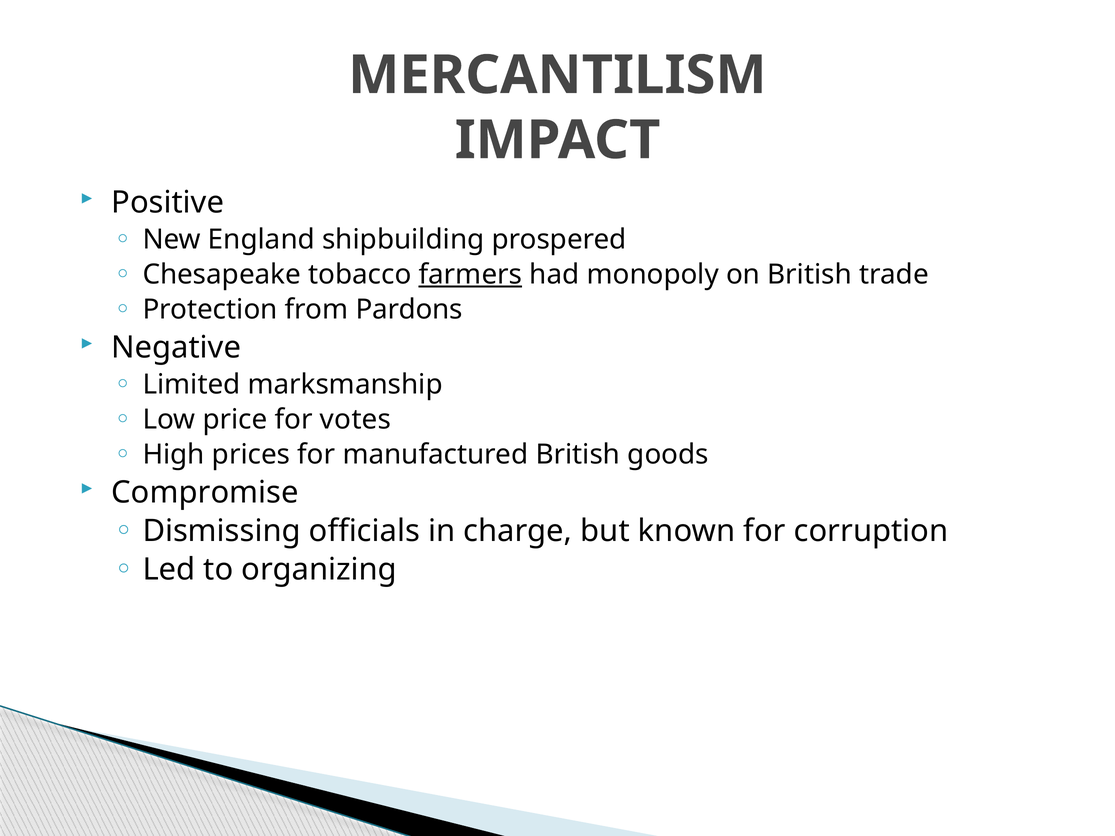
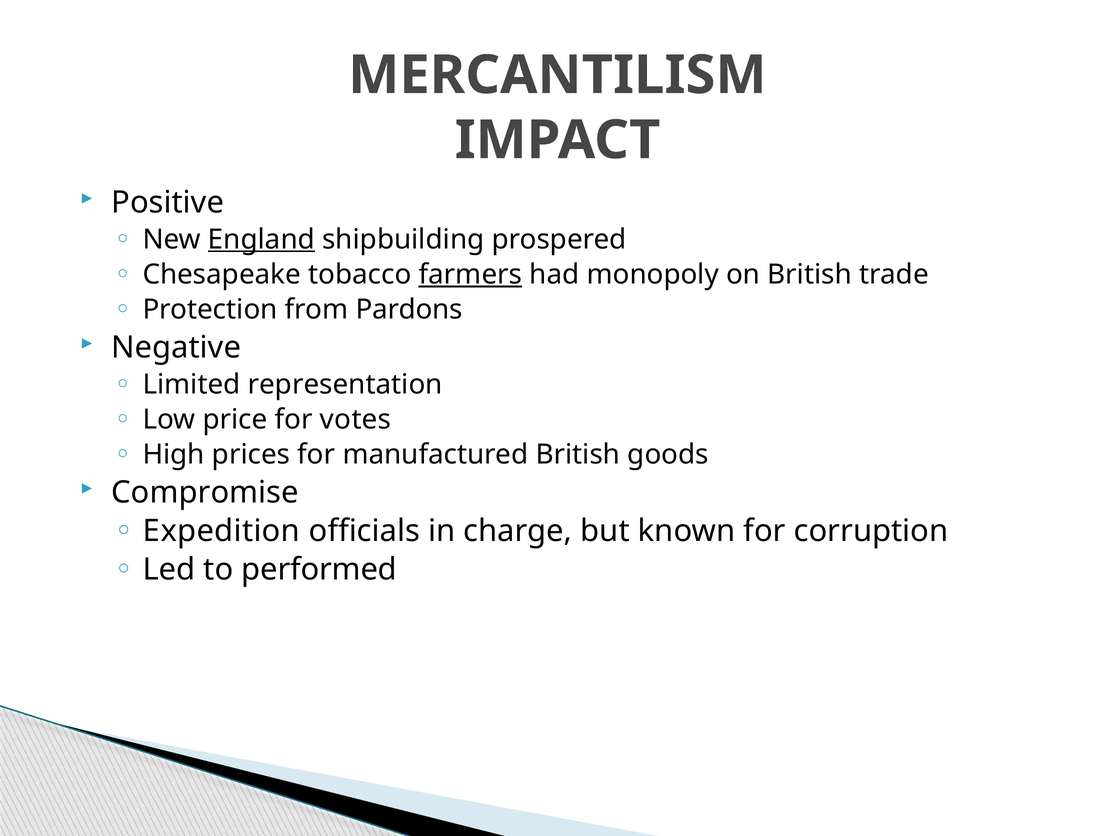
England underline: none -> present
marksmanship: marksmanship -> representation
Dismissing: Dismissing -> Expedition
organizing: organizing -> performed
